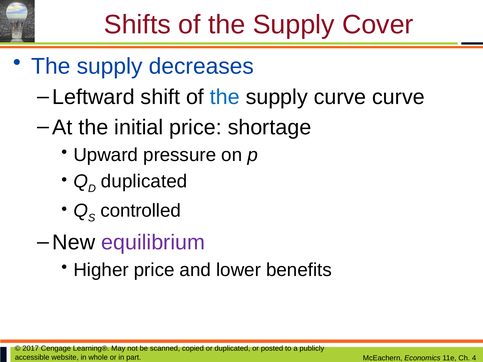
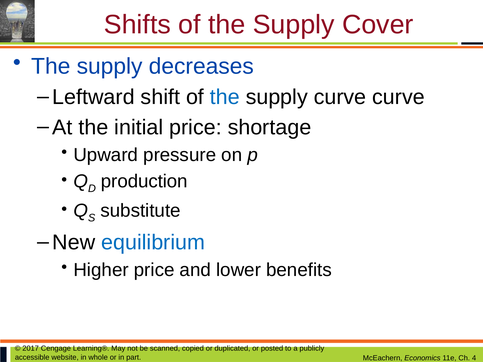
duplicated at (144, 181): duplicated -> production
controlled: controlled -> substitute
equilibrium colour: purple -> blue
